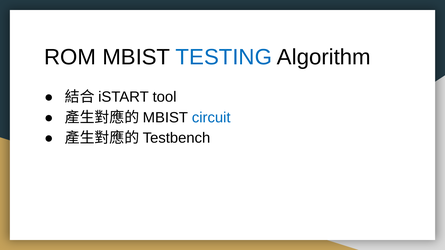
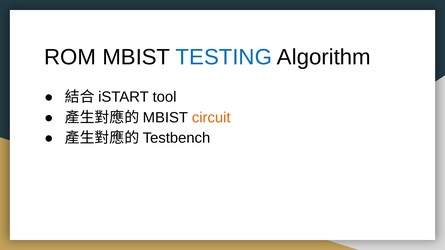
circuit colour: blue -> orange
